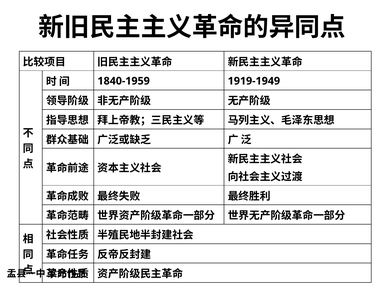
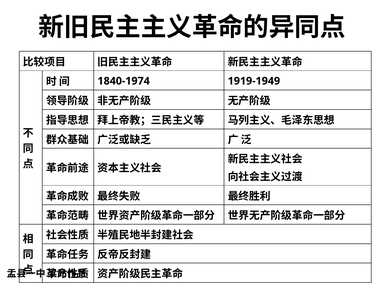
1840-1959: 1840-1959 -> 1840-1974
